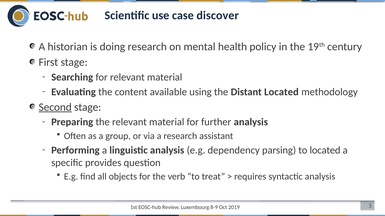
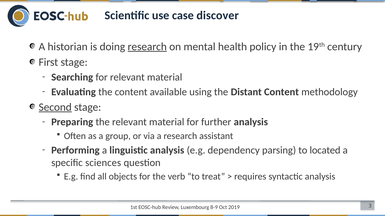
research at (147, 47) underline: none -> present
Distant Located: Located -> Content
provides: provides -> sciences
